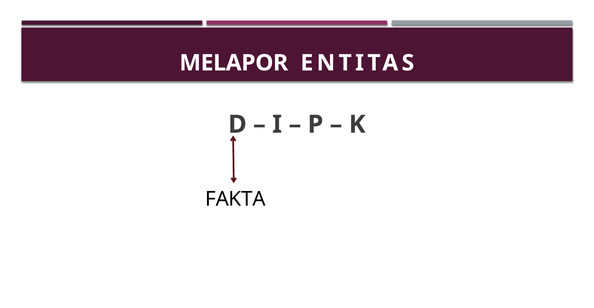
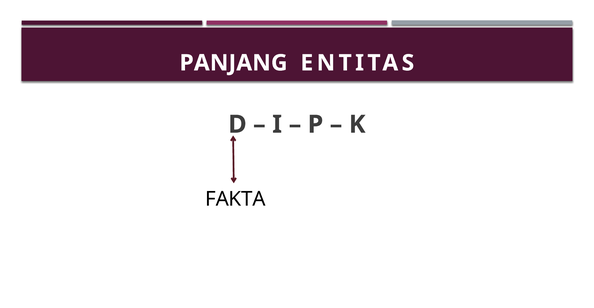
MELAPOR: MELAPOR -> PANJANG
